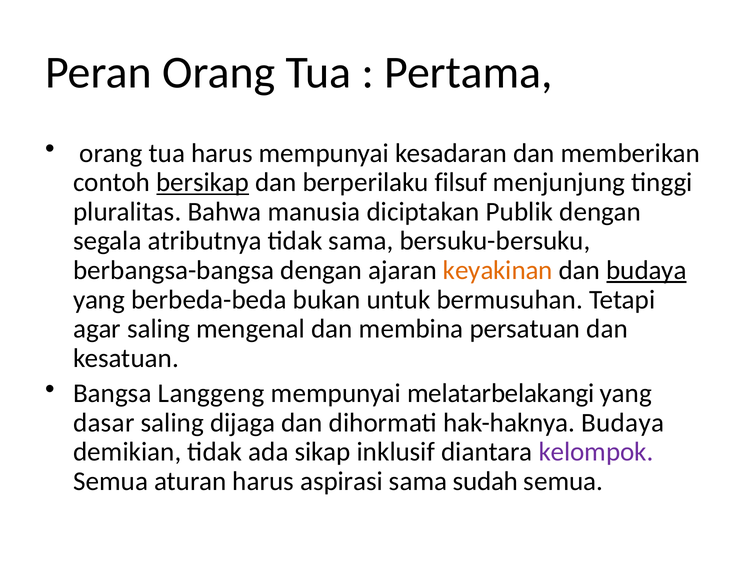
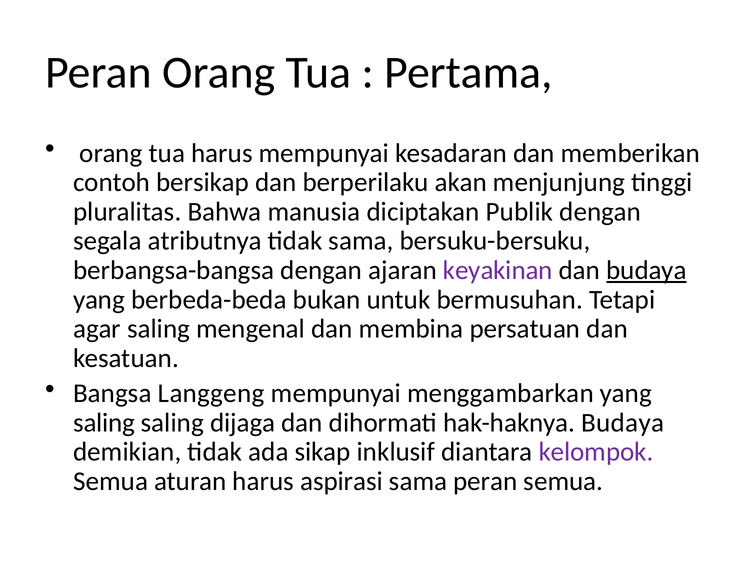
bersikap underline: present -> none
filsuf: filsuf -> akan
keyakinan colour: orange -> purple
melatarbelakangi: melatarbelakangi -> menggambarkan
dasar at (104, 423): dasar -> saling
sama sudah: sudah -> peran
